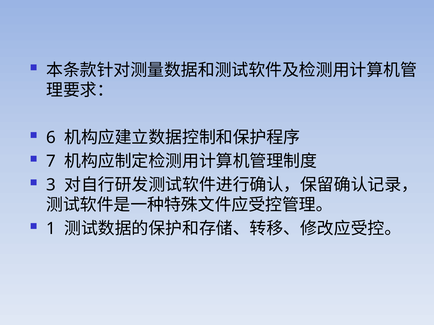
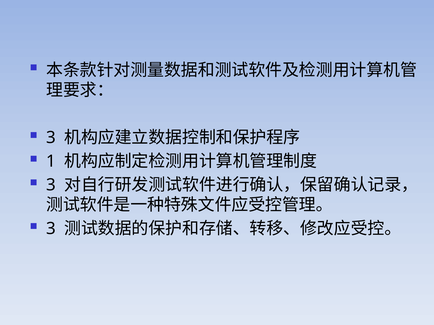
6 at (51, 138): 6 -> 3
7: 7 -> 1
1 at (51, 229): 1 -> 3
